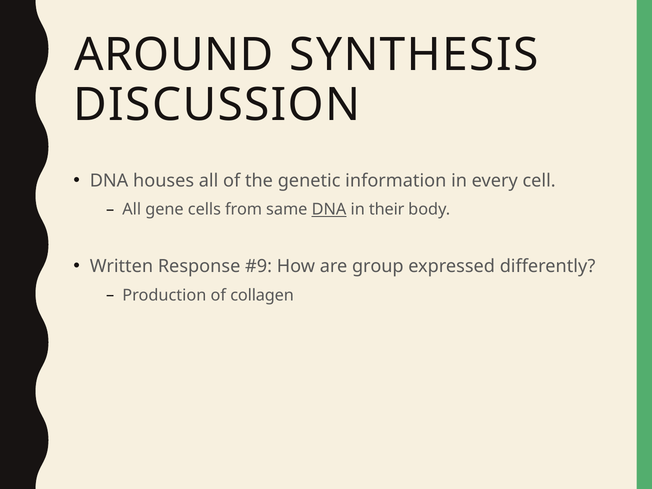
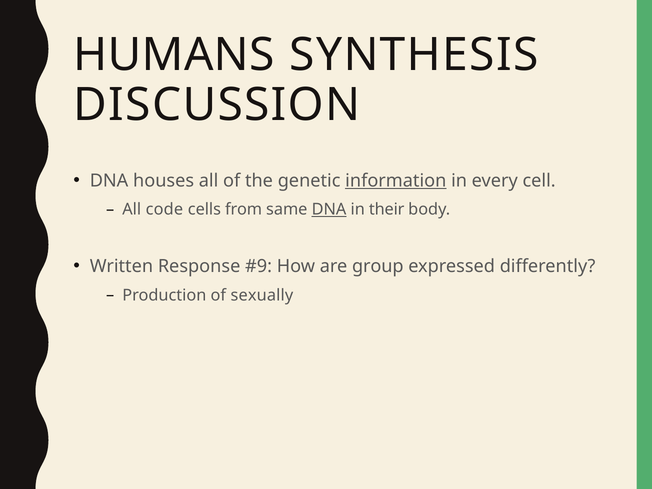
AROUND: AROUND -> HUMANS
information underline: none -> present
gene: gene -> code
collagen: collagen -> sexually
